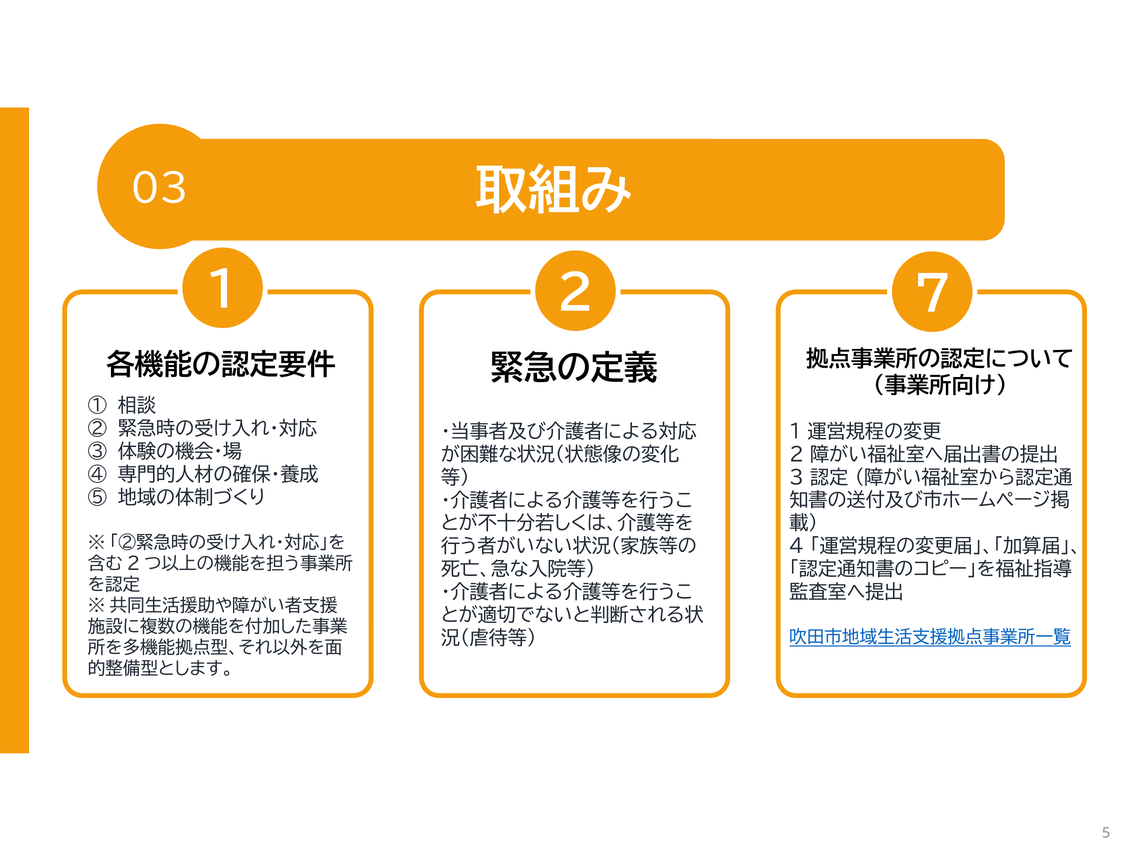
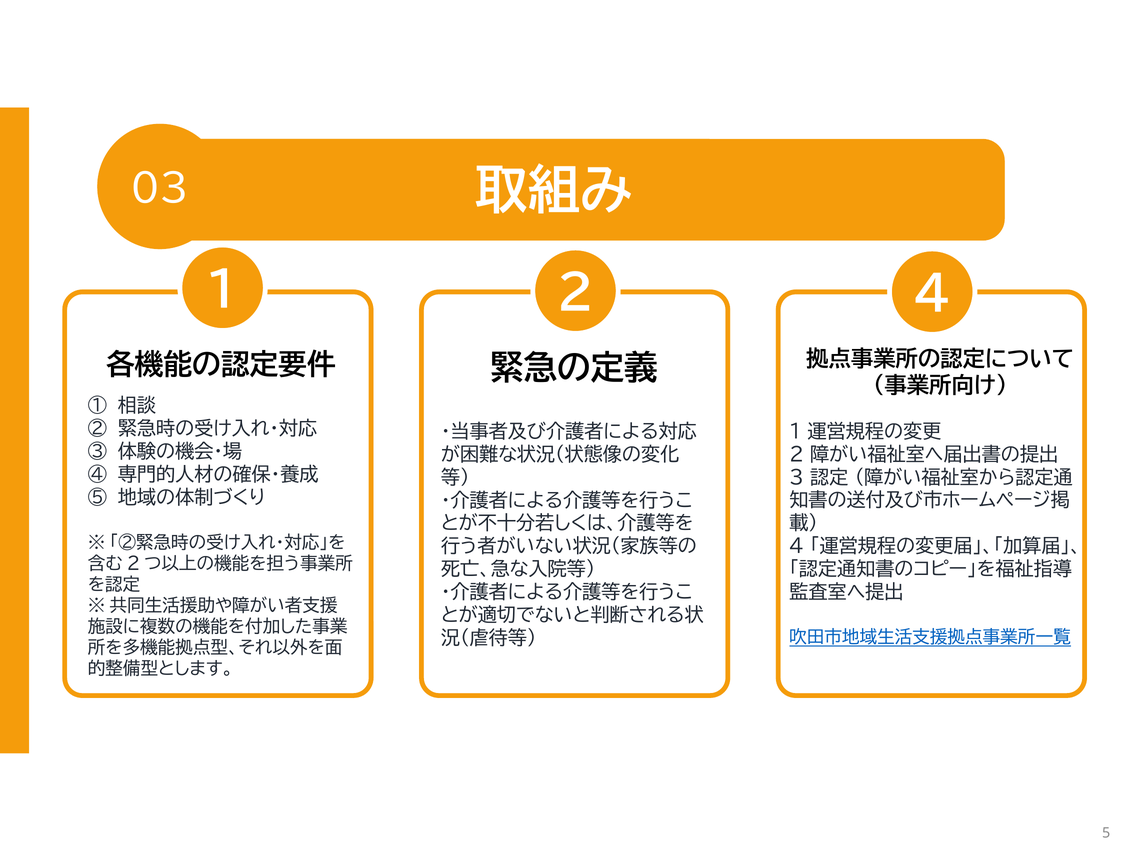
7: 7 -> 4
